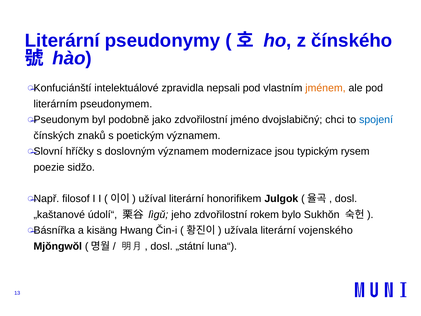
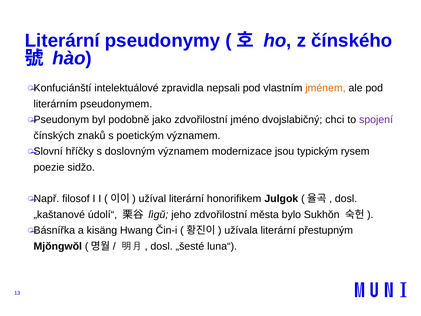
spojení colour: blue -> purple
rokem: rokem -> města
vojenského: vojenského -> přestupným
„státní: „státní -> „šesté
